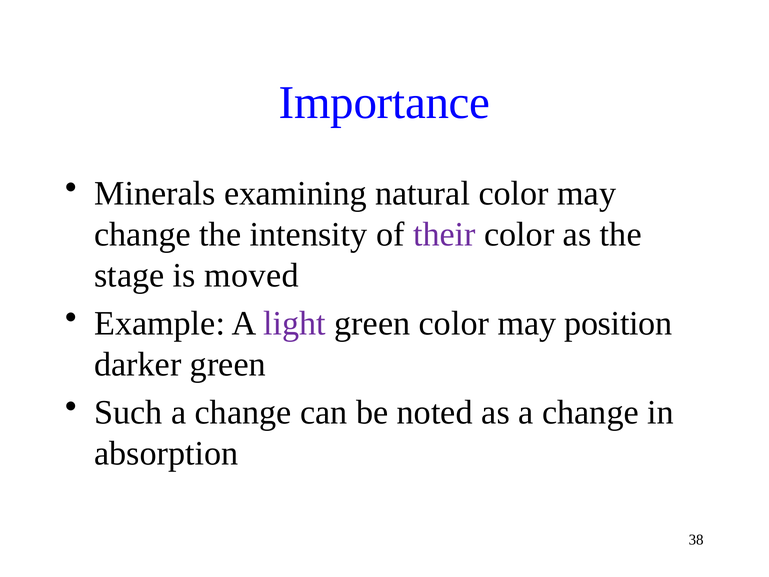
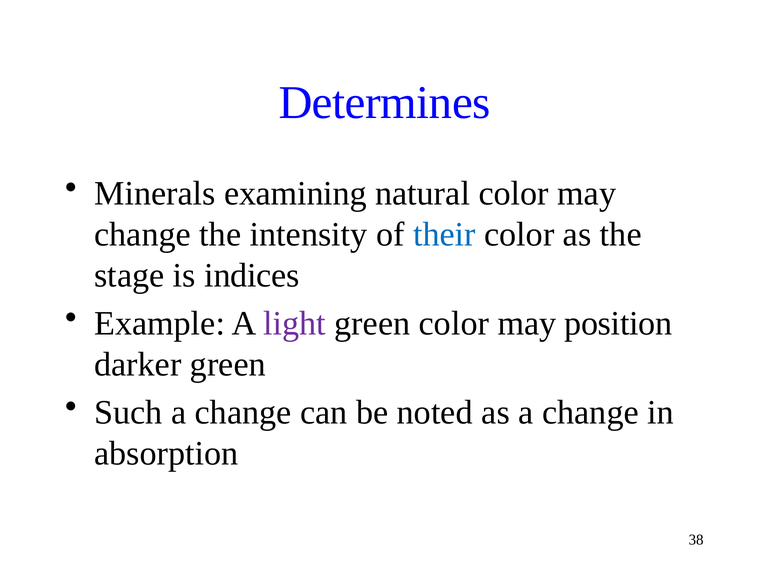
Importance: Importance -> Determines
their colour: purple -> blue
moved: moved -> indices
